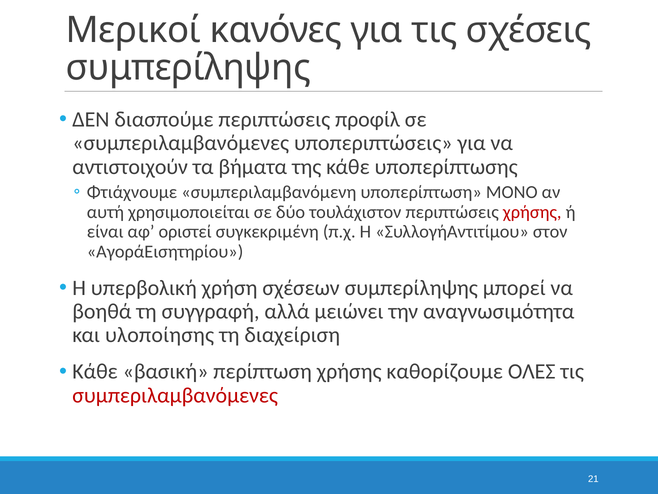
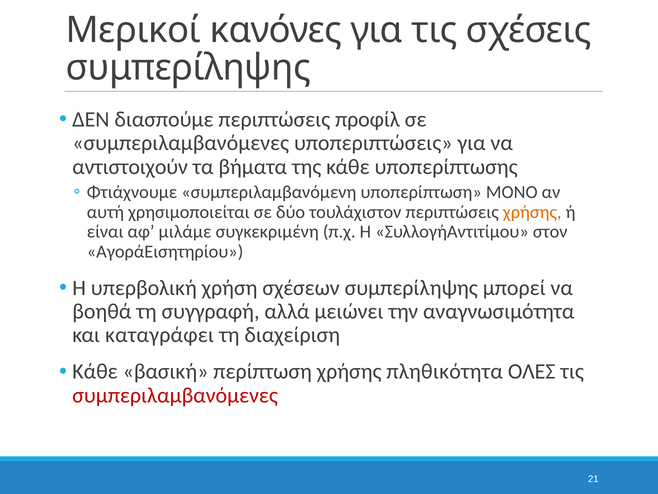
χρήσης at (532, 212) colour: red -> orange
οριστεί: οριστεί -> μιλάμε
υλοποίησης: υλοποίησης -> καταγράφει
καθορίζουμε: καθορίζουμε -> πληθικότητα
